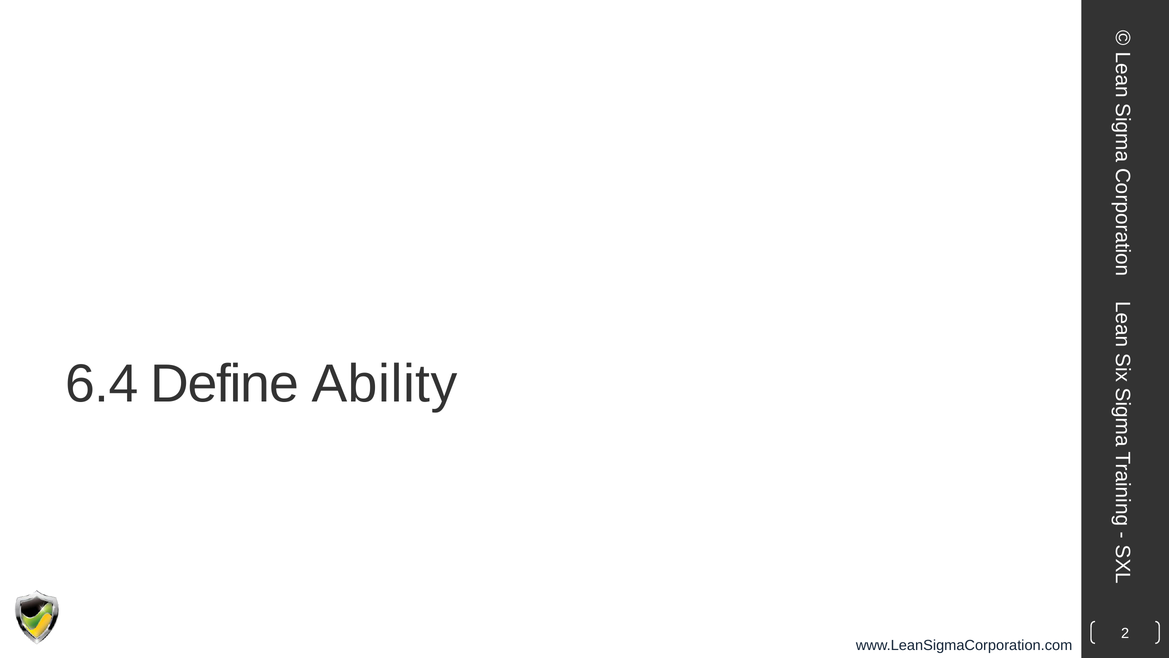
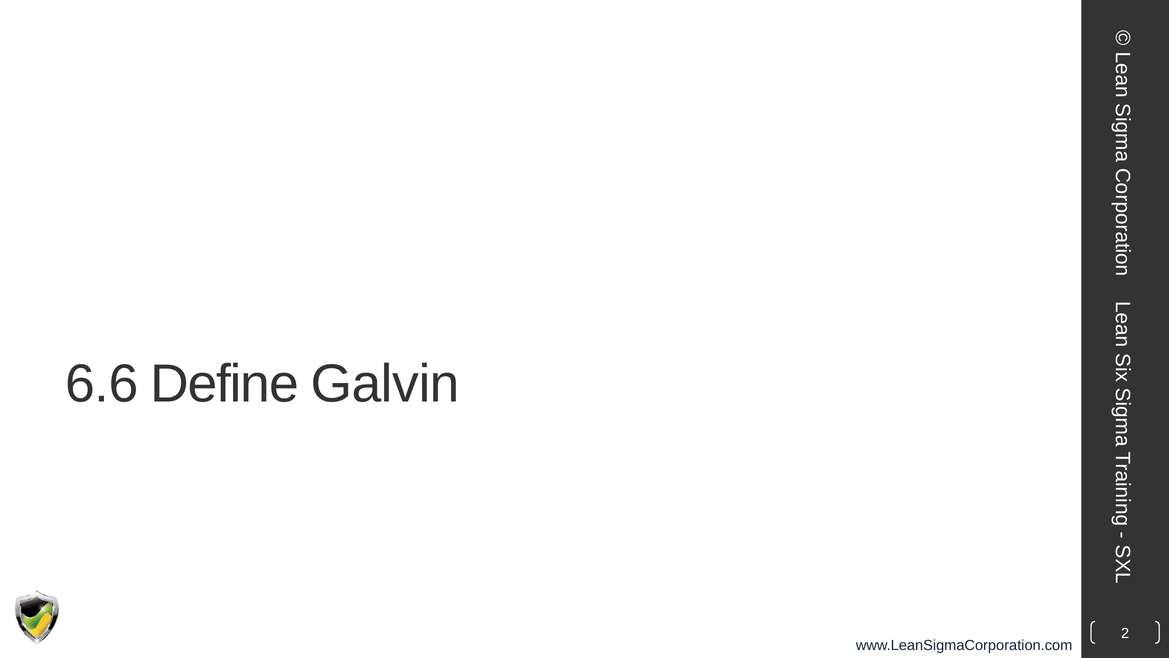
6.4: 6.4 -> 6.6
Ability: Ability -> Galvin
